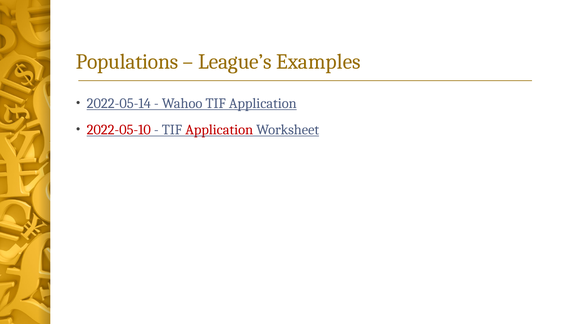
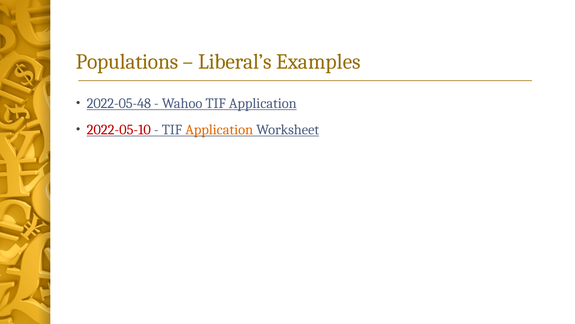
League’s: League’s -> Liberal’s
2022-05-14: 2022-05-14 -> 2022-05-48
Application at (219, 130) colour: red -> orange
